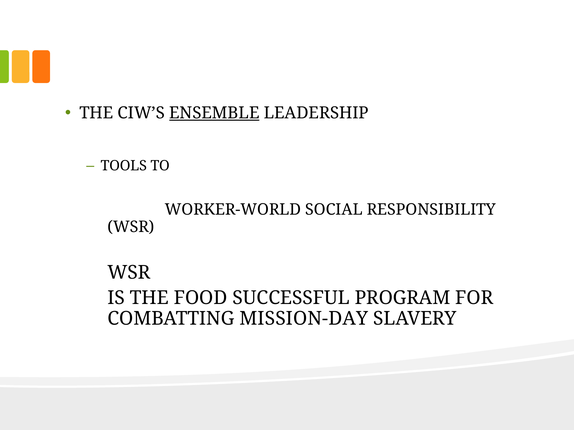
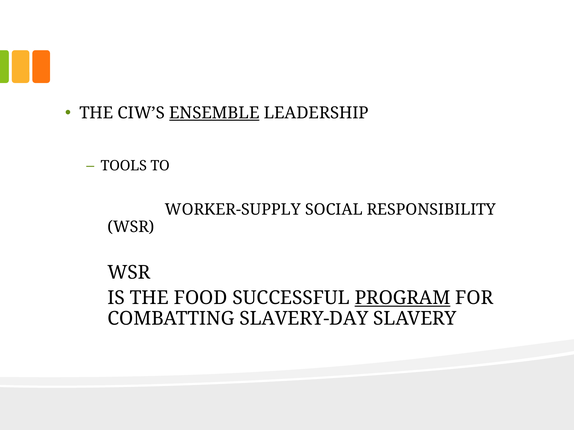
WORKER-WORLD: WORKER-WORLD -> WORKER-SUPPLY
PROGRAM underline: none -> present
MISSION-DAY: MISSION-DAY -> SLAVERY-DAY
